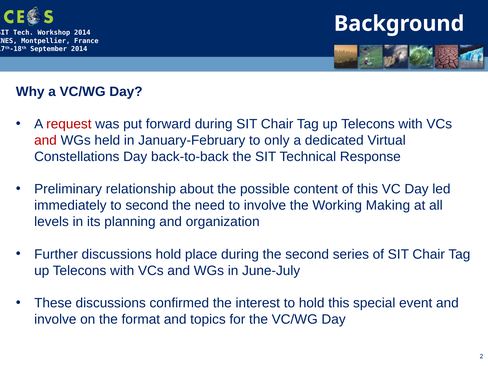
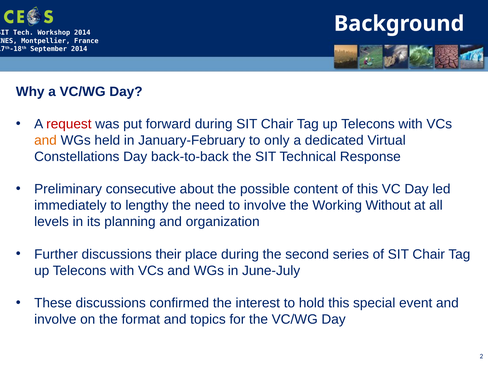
and at (45, 140) colour: red -> orange
relationship: relationship -> consecutive
to second: second -> lengthy
Making: Making -> Without
discussions hold: hold -> their
